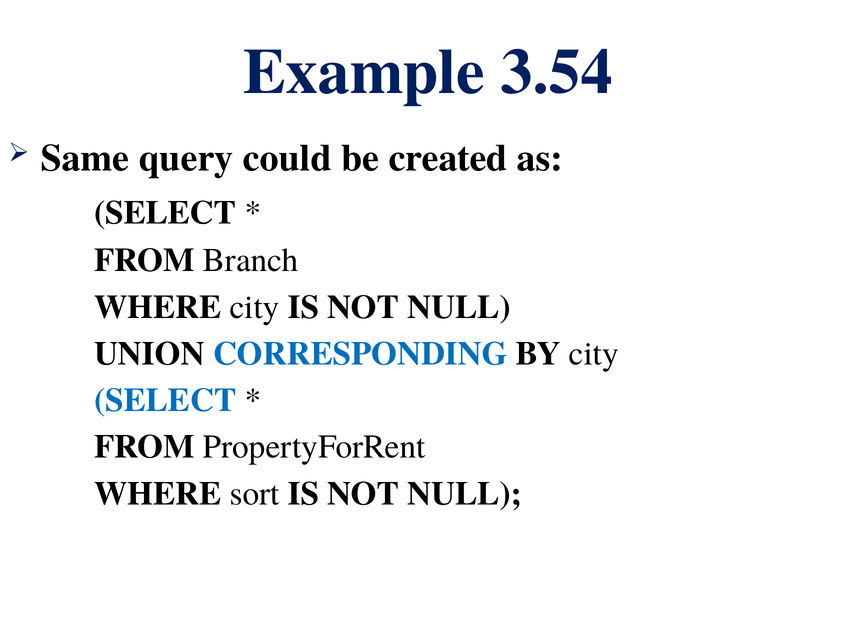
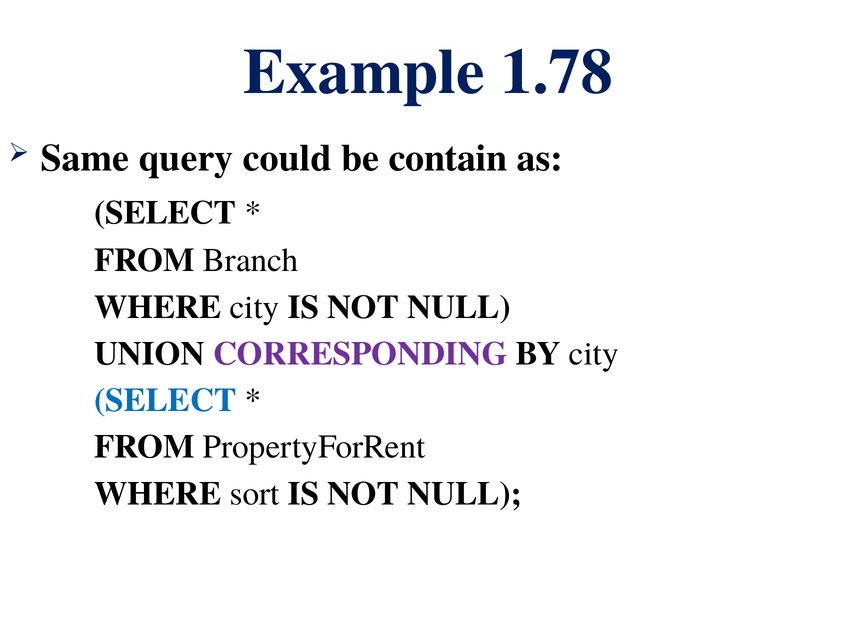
3.54: 3.54 -> 1.78
created: created -> contain
CORRESPONDING colour: blue -> purple
